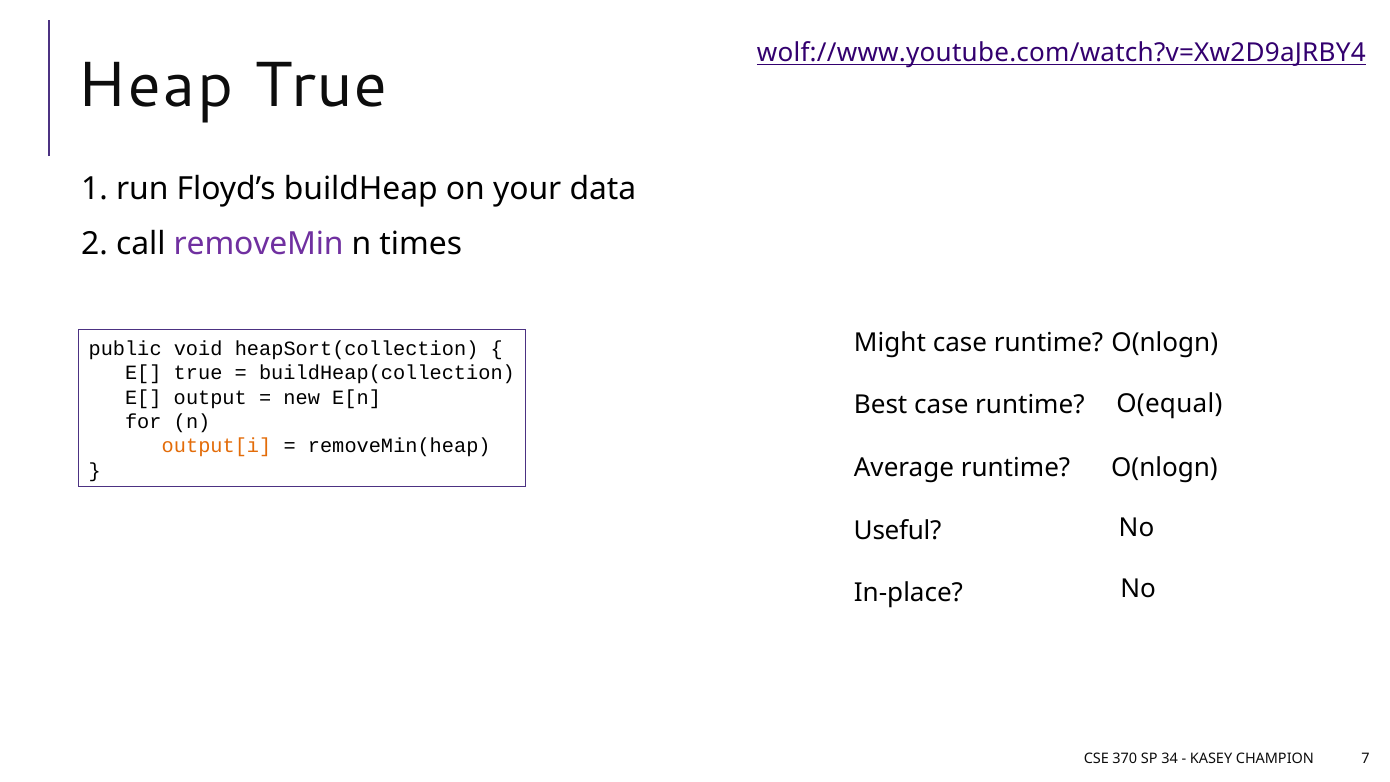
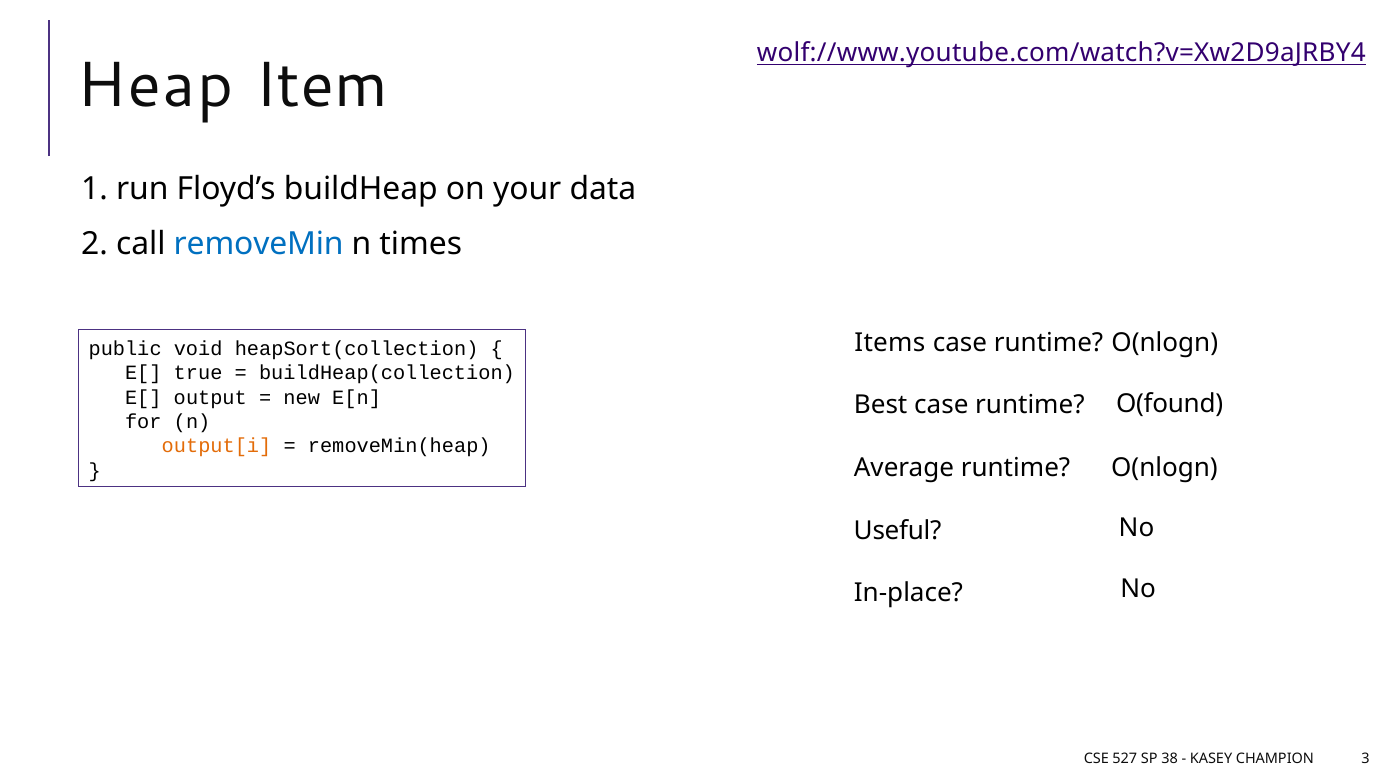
Heap True: True -> Item
removeMin colour: purple -> blue
Might: Might -> Items
O(equal: O(equal -> O(found
370: 370 -> 527
34: 34 -> 38
7: 7 -> 3
